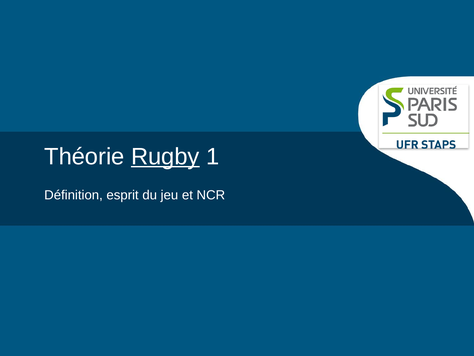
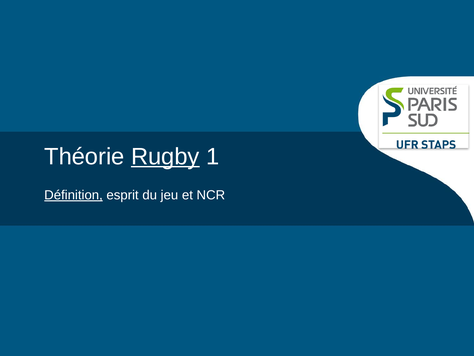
Définition underline: none -> present
